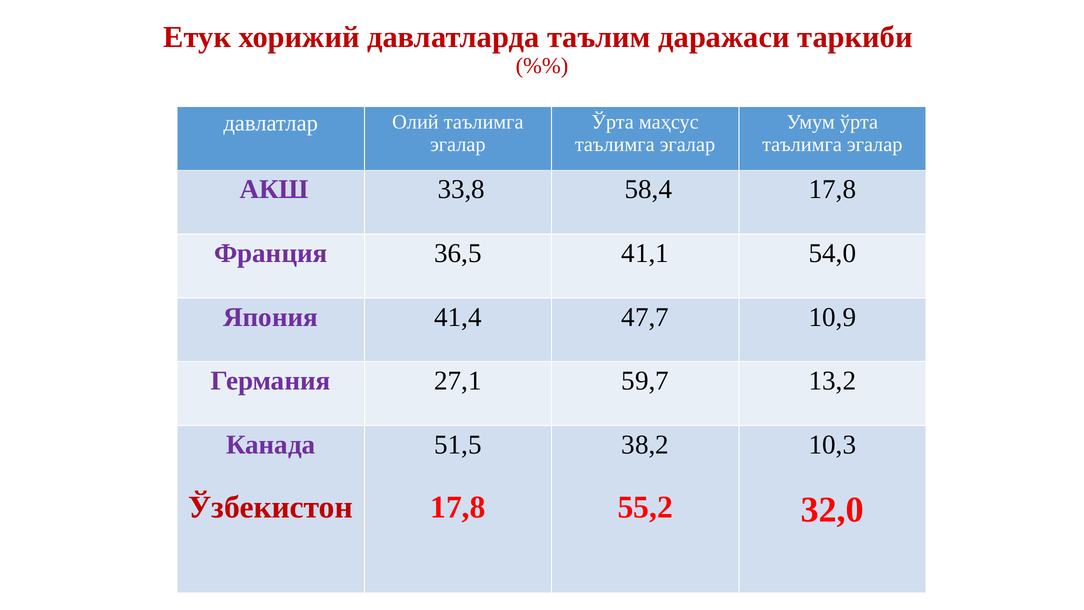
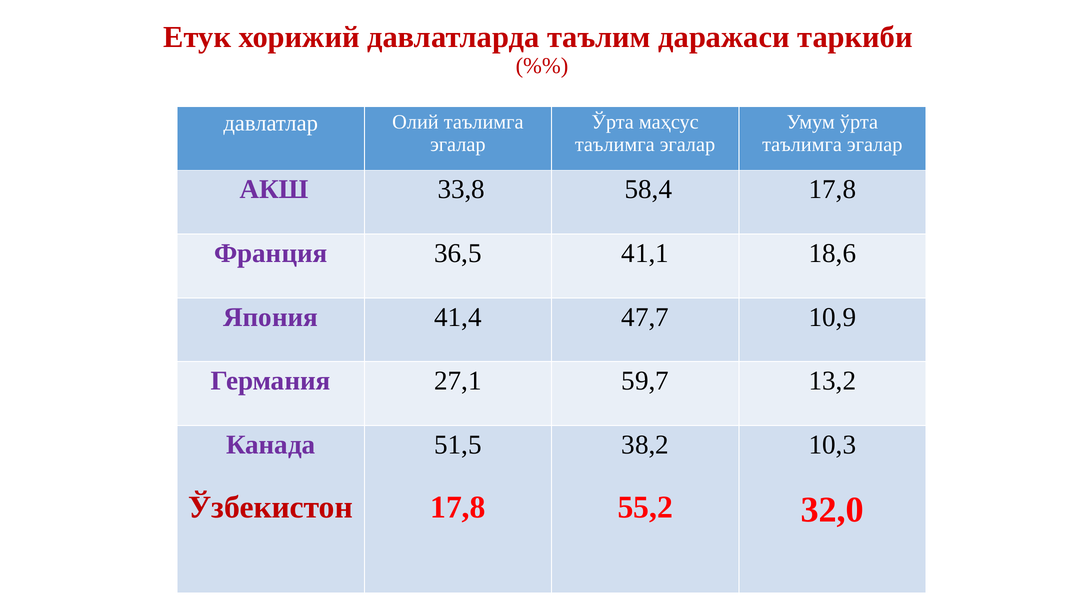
54,0: 54,0 -> 18,6
